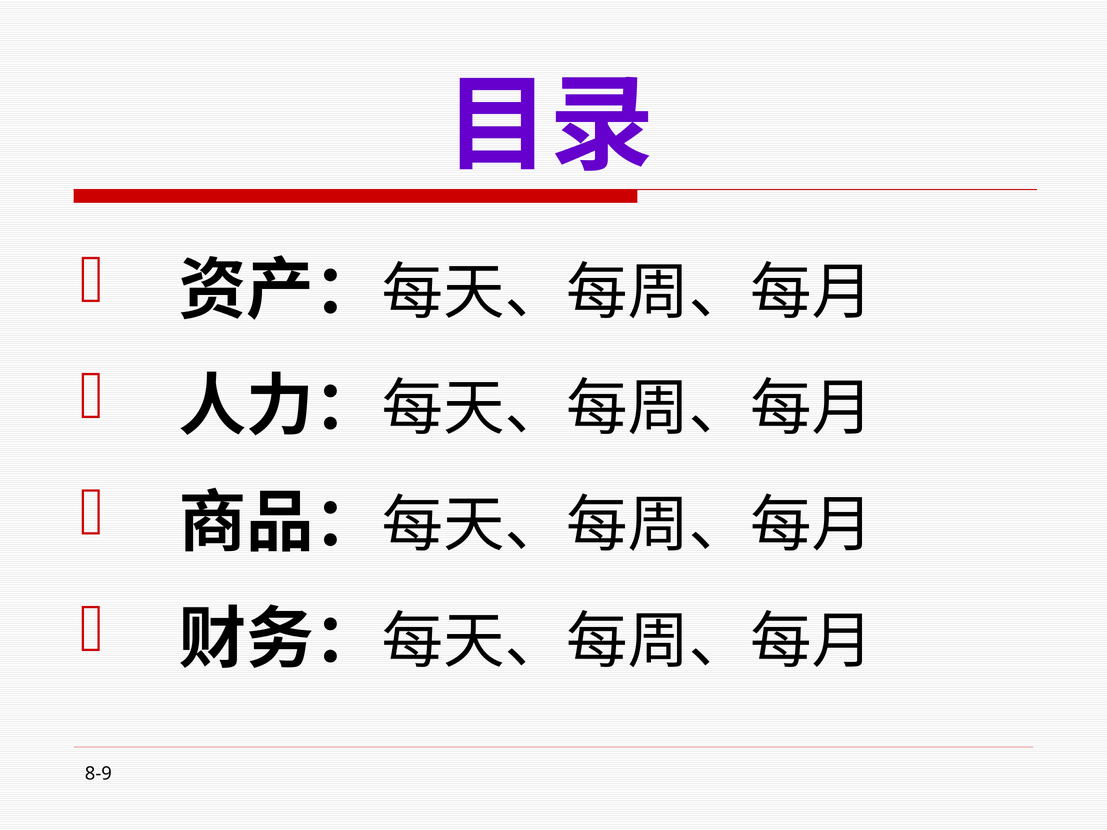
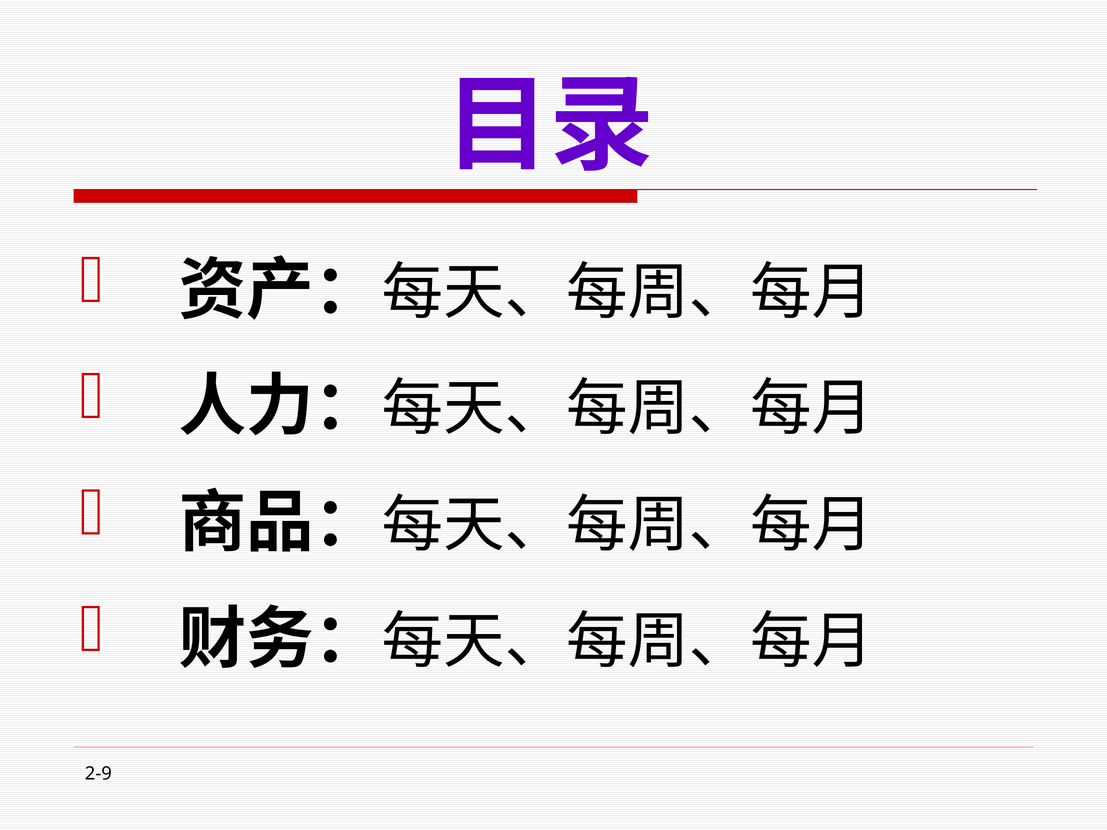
8-9: 8-9 -> 2-9
